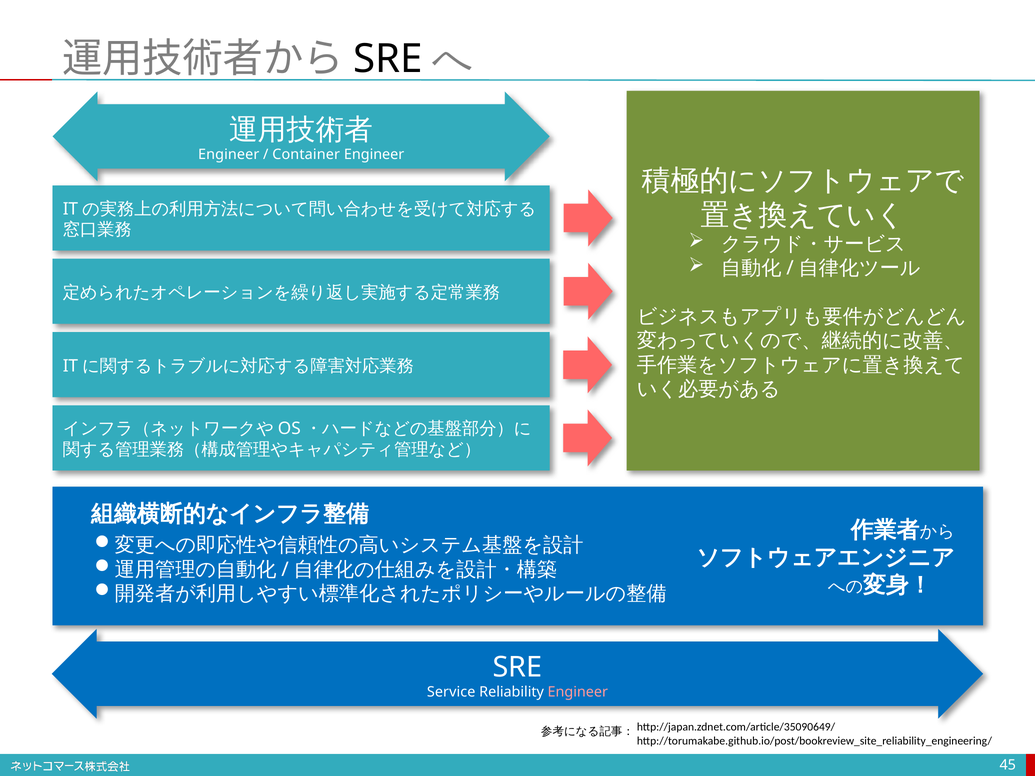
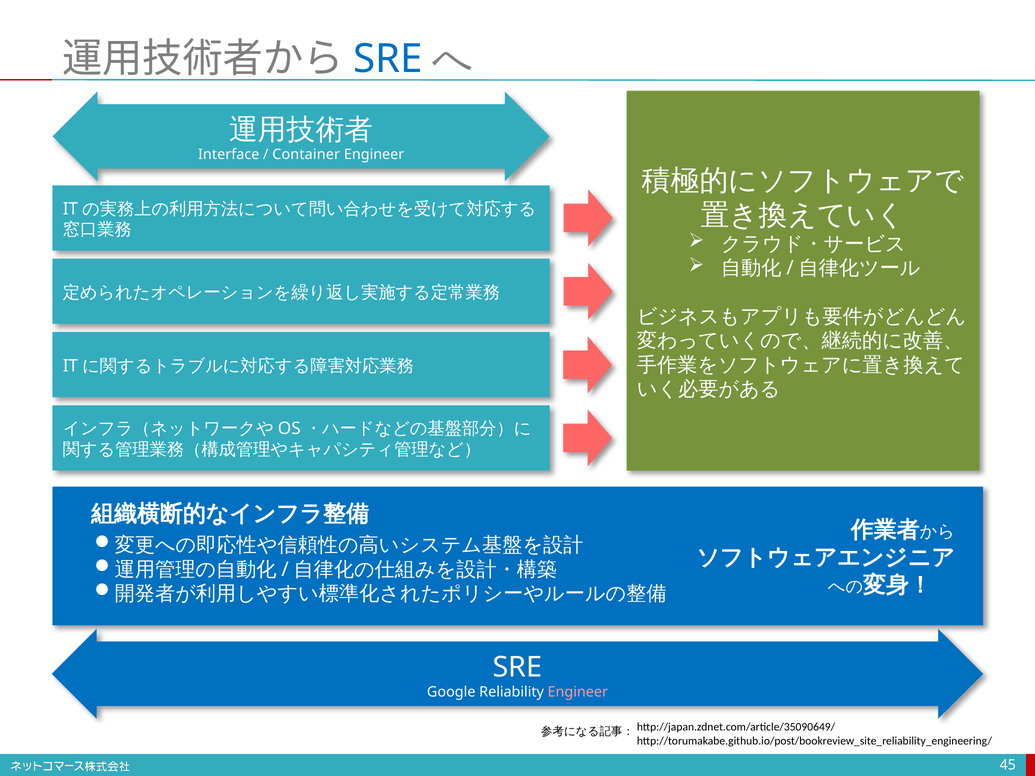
SRE at (388, 59) colour: black -> blue
Engineer at (229, 155): Engineer -> Interface
Service: Service -> Google
